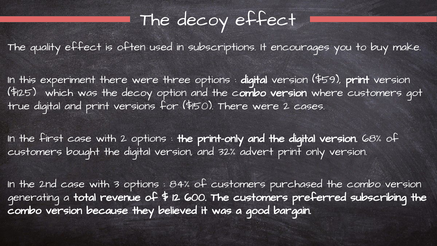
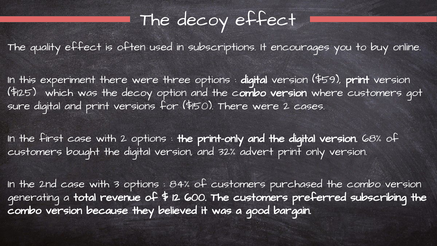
make: make -> online
true: true -> sure
